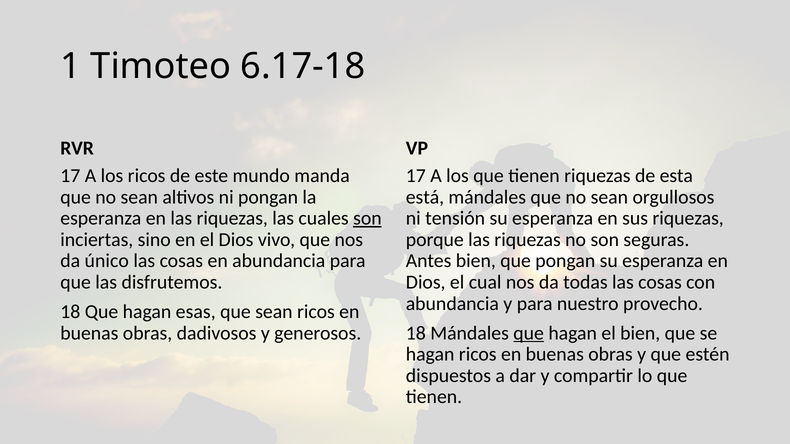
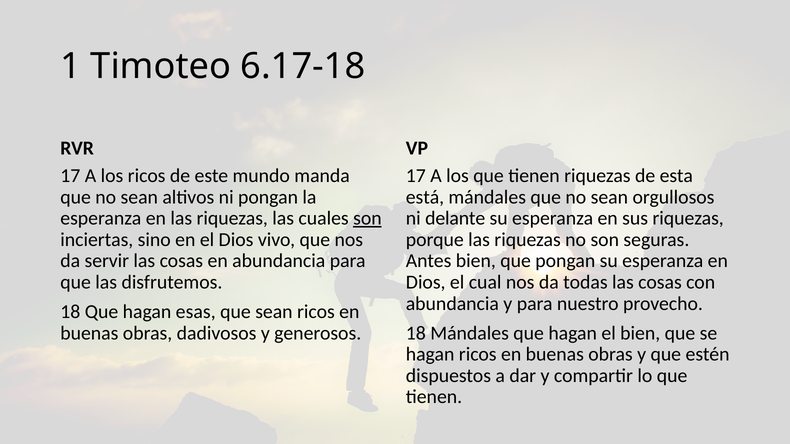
tensión: tensión -> delante
único: único -> servir
que at (529, 333) underline: present -> none
